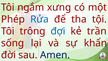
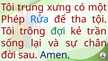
ngắm: ngắm -> trung
đợi colour: blue -> green
khẩn: khẩn -> chân
